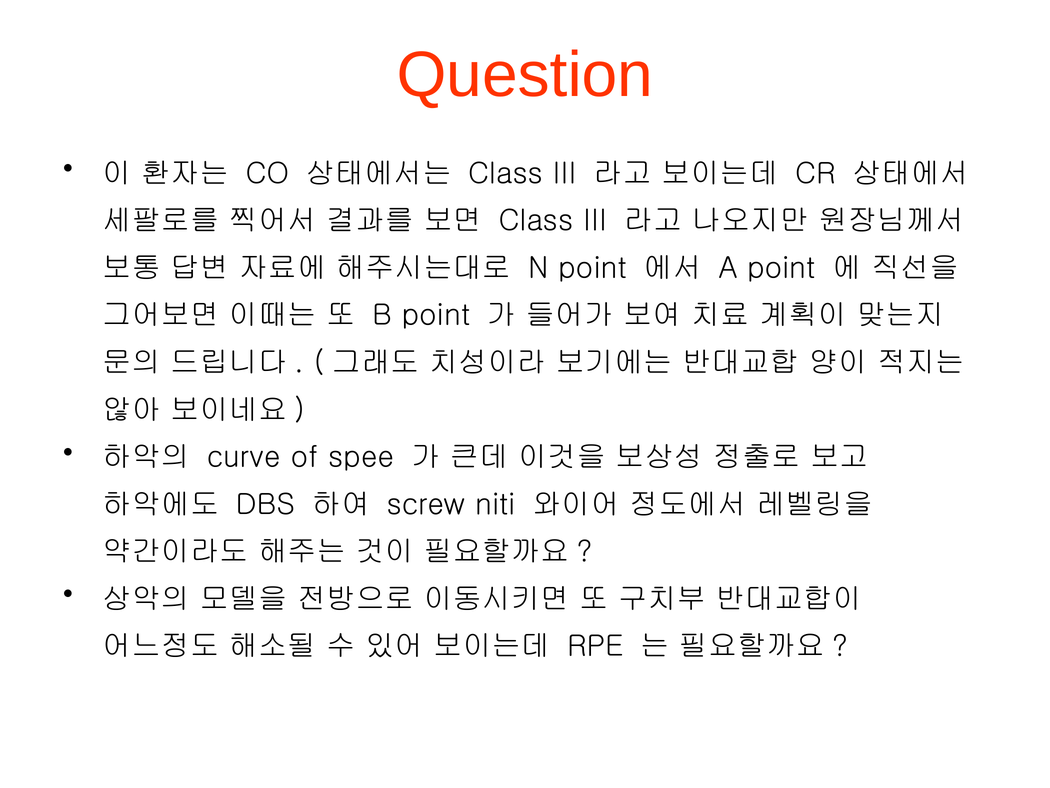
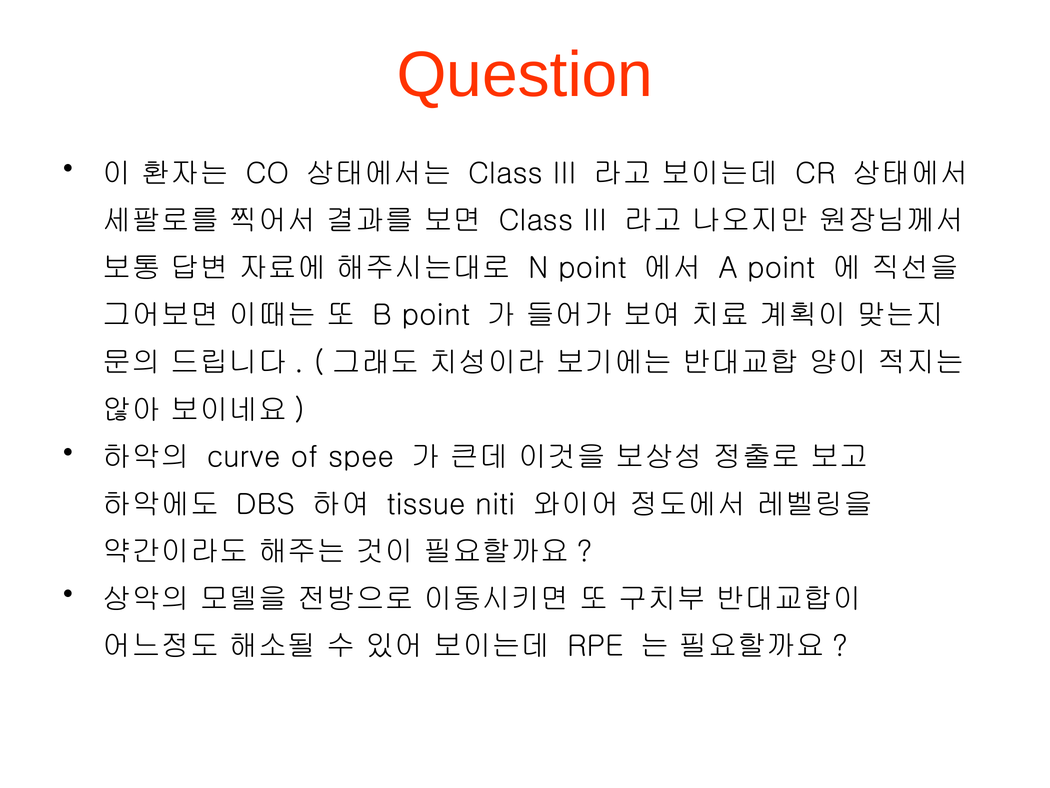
screw: screw -> tissue
